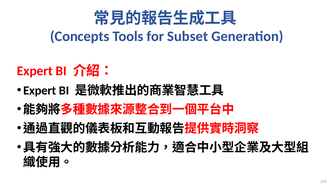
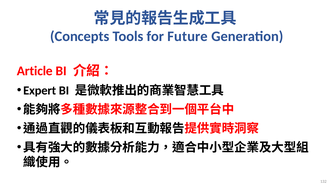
Subset: Subset -> Future
Expert at (35, 71): Expert -> Article
